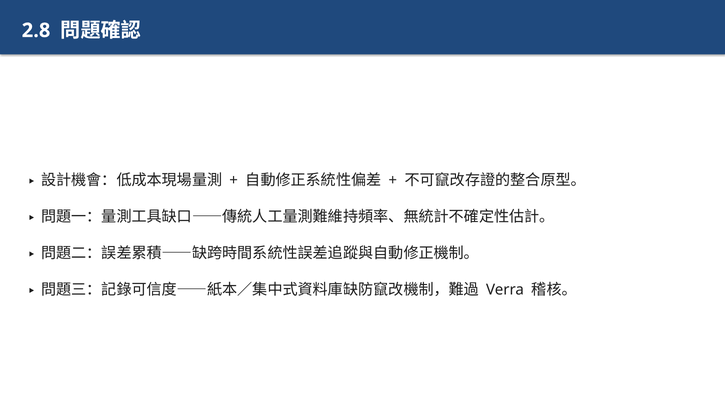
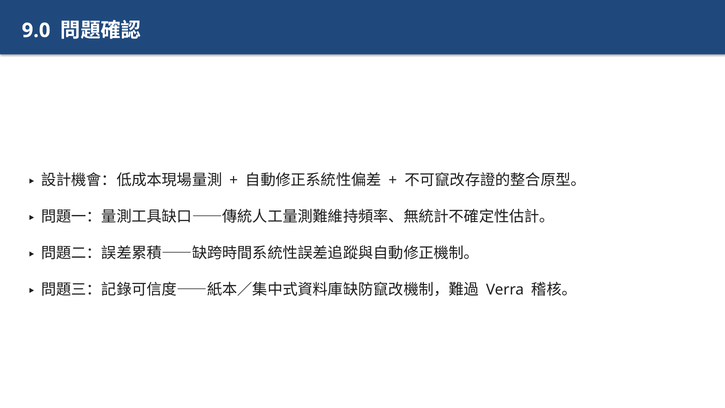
2.8: 2.8 -> 9.0
